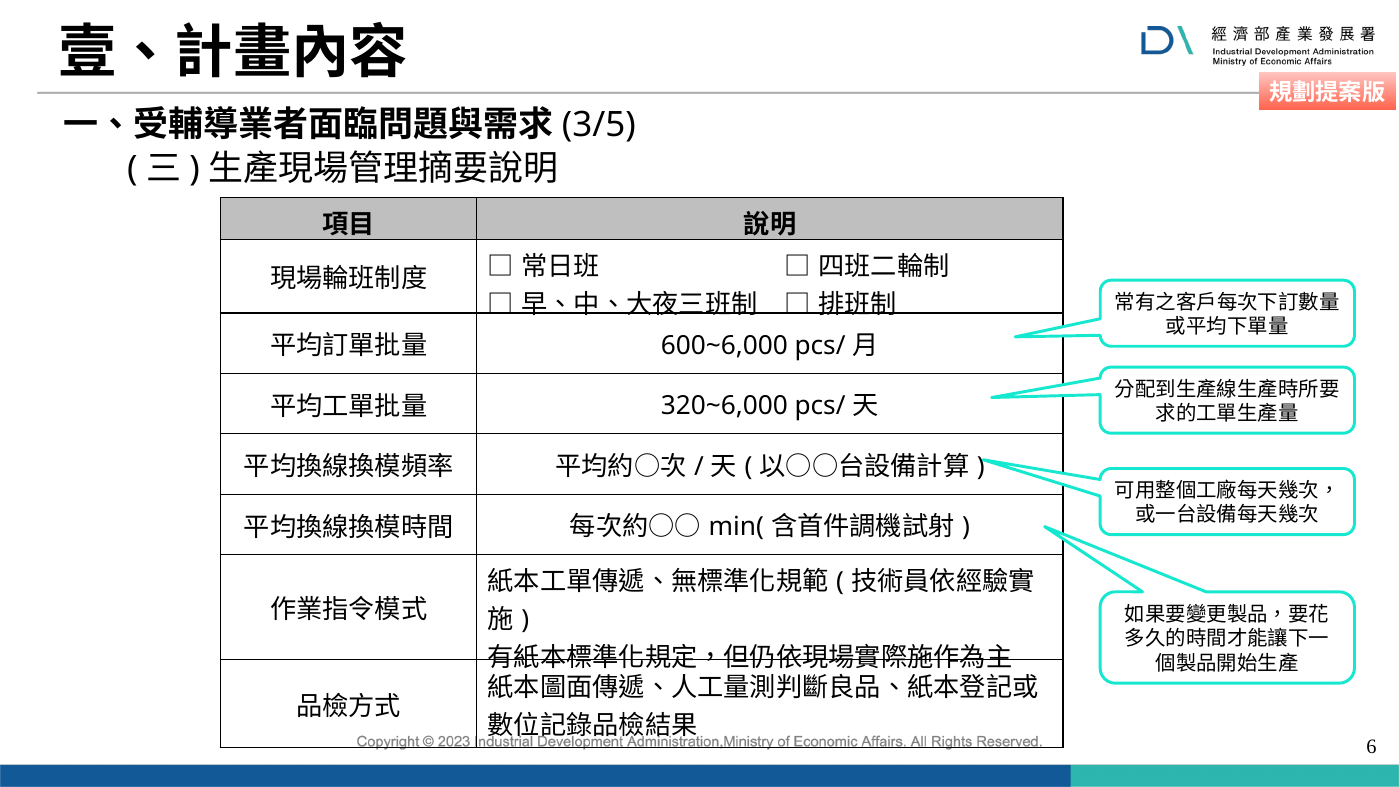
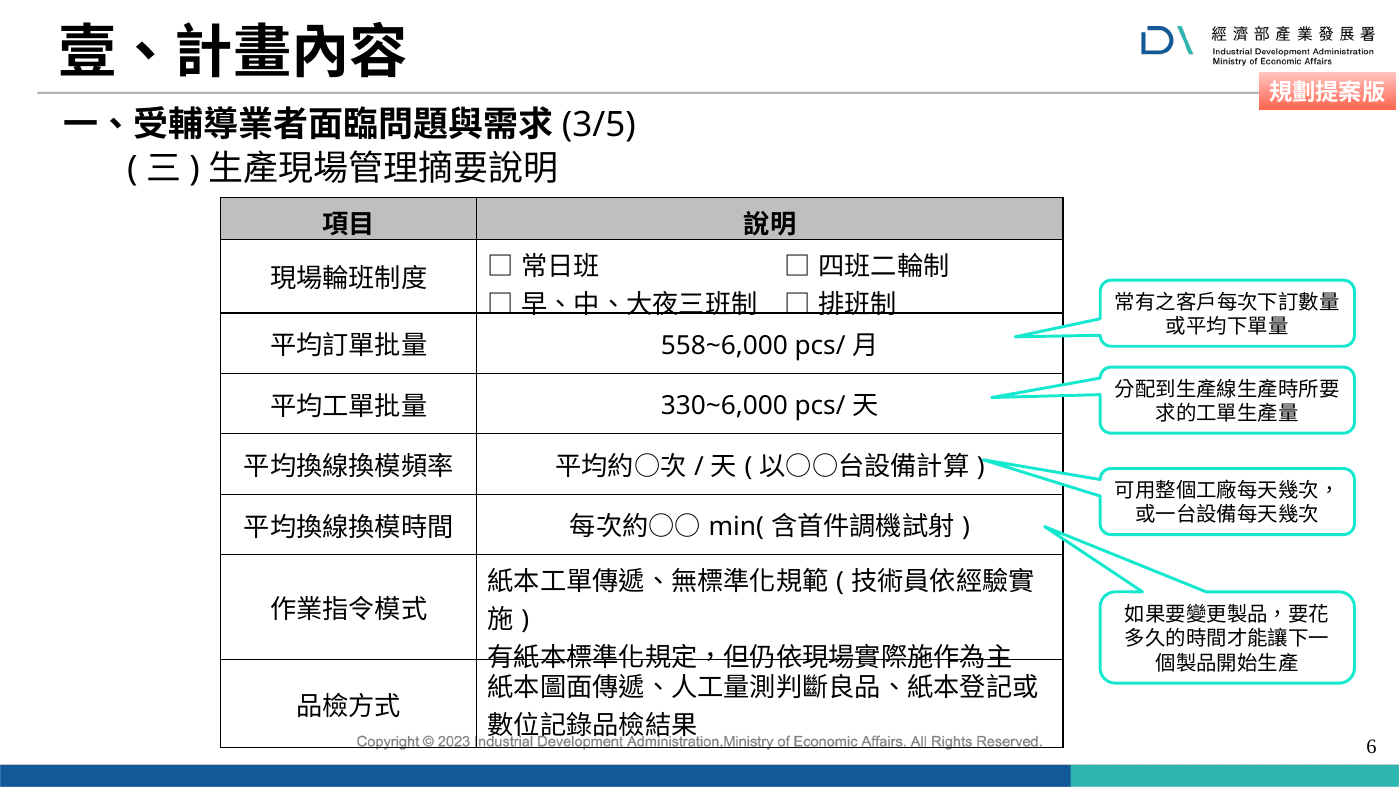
600~6,000: 600~6,000 -> 558~6,000
320~6,000: 320~6,000 -> 330~6,000
